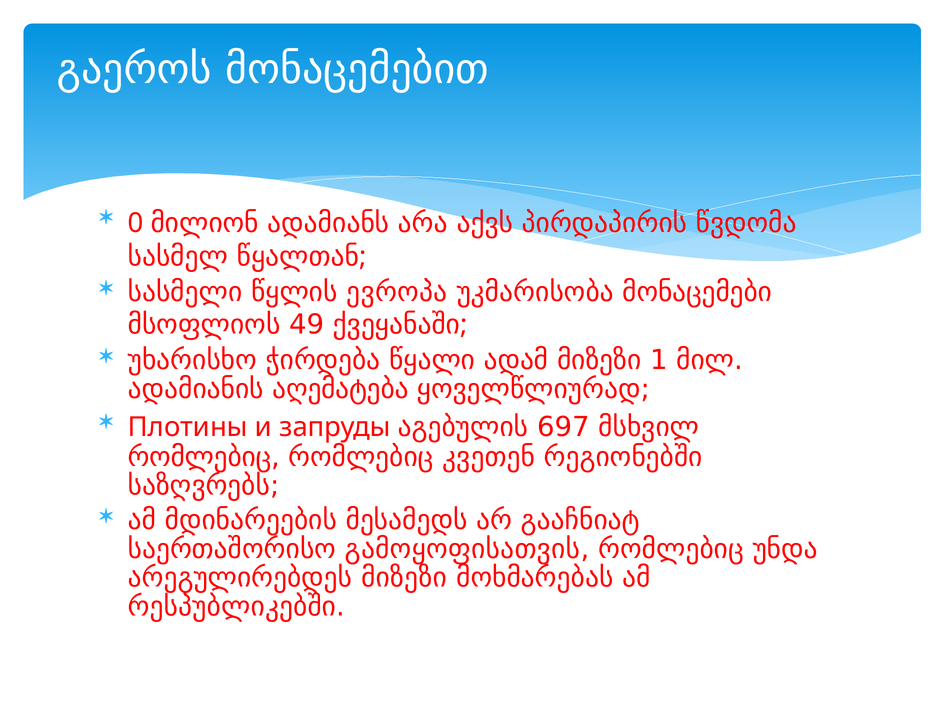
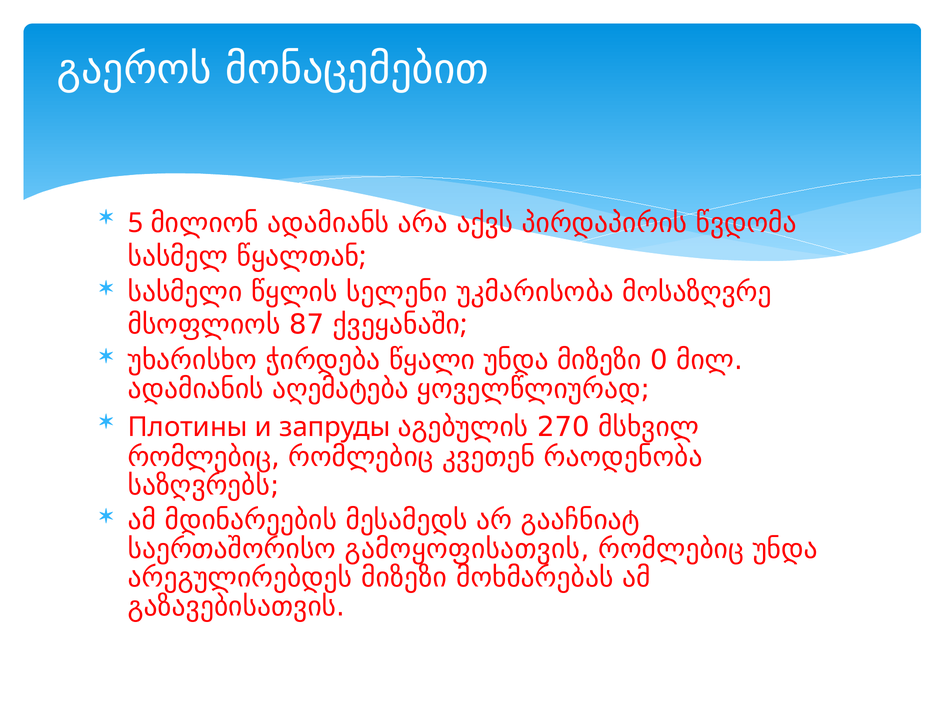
0: 0 -> 5
ევროპა: ევროპა -> სელენი
მონაცემები: მონაცემები -> მოსაზღვრე
49: 49 -> 87
წყალი ადამ: ადამ -> უნდა
1: 1 -> 0
697: 697 -> 270
რეგიონებში: რეგიონებში -> რაოდენობა
რესპუბლიკებში: რესპუბლიკებში -> გაზავებისათვის
